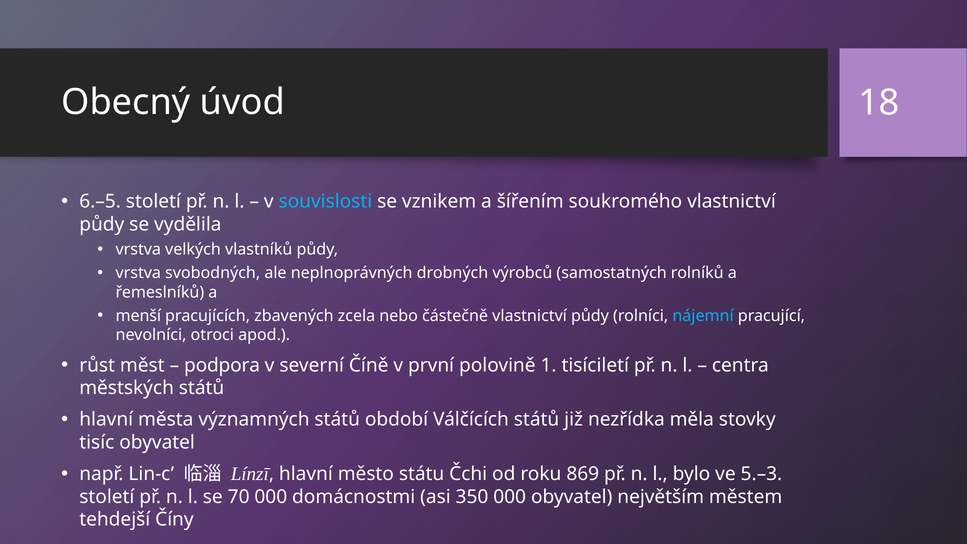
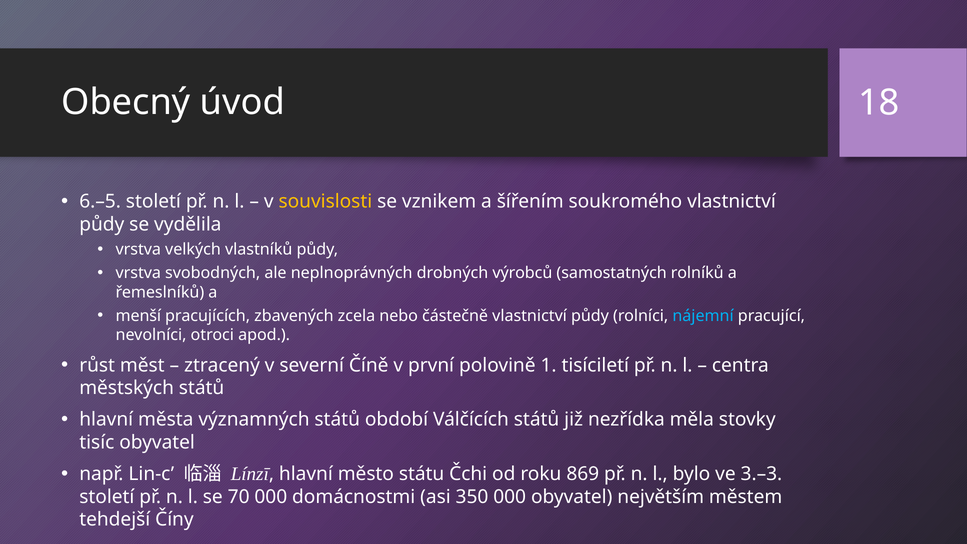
souvislosti colour: light blue -> yellow
podpora: podpora -> ztracený
5.–3: 5.–3 -> 3.–3
